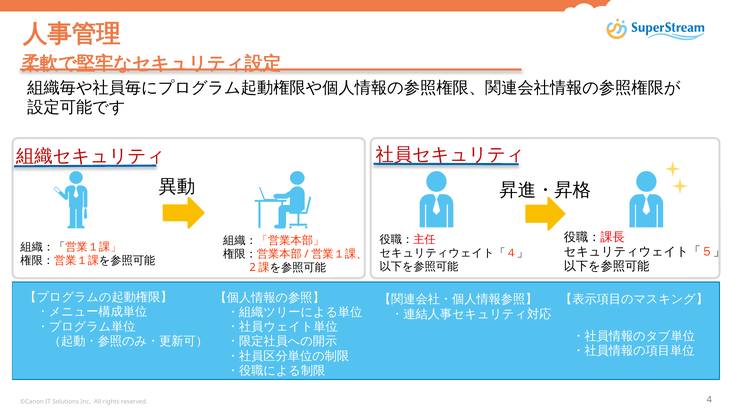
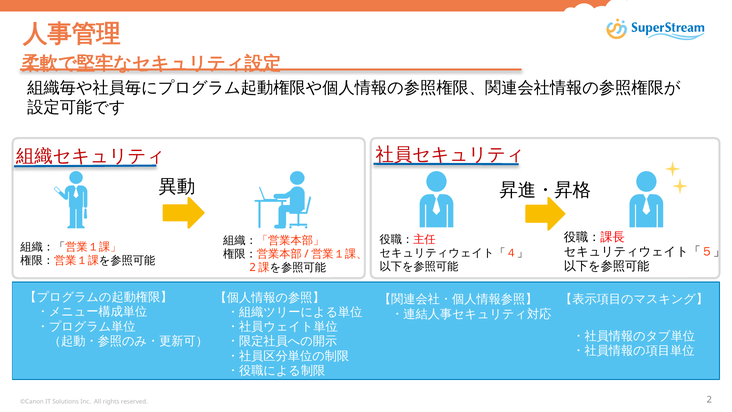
4: 4 -> 2
